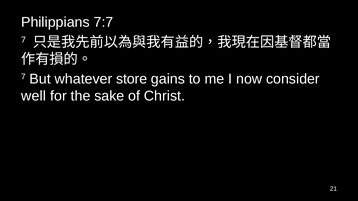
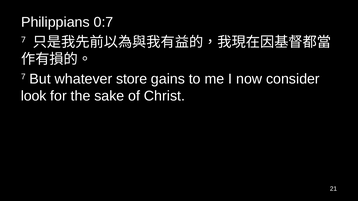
7:7: 7:7 -> 0:7
well: well -> look
